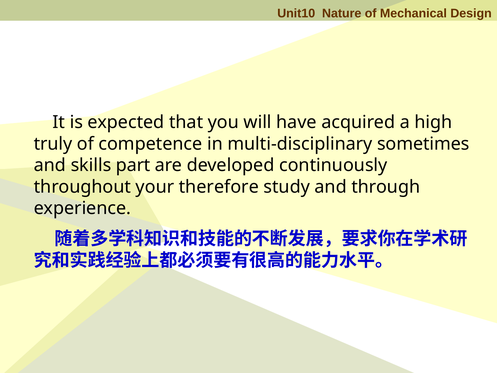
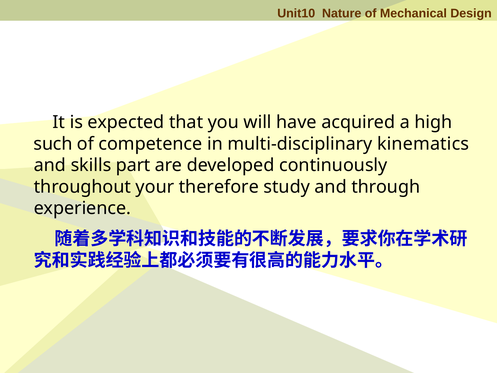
truly: truly -> such
sometimes: sometimes -> kinematics
